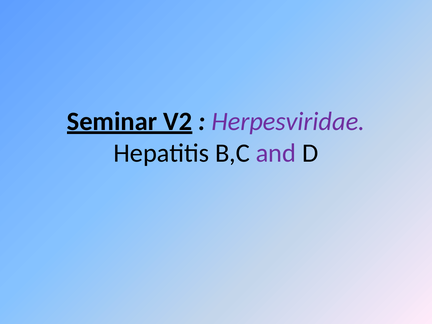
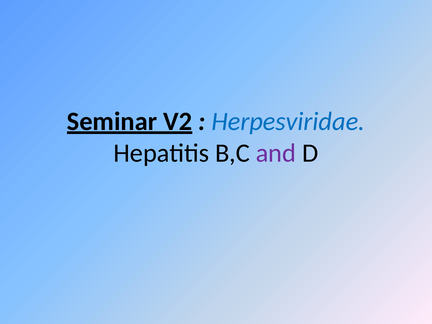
Herpesviridae colour: purple -> blue
